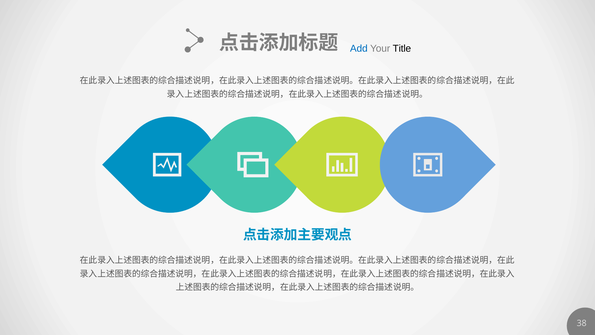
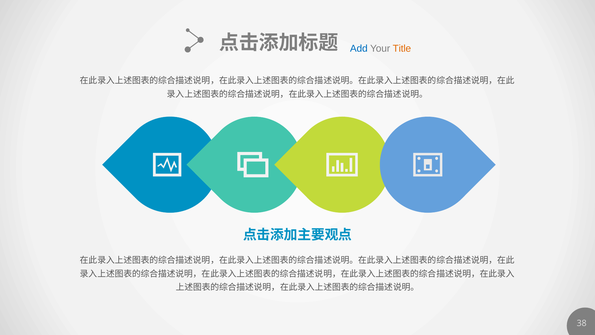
Title colour: black -> orange
